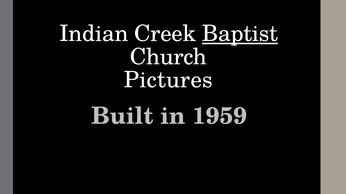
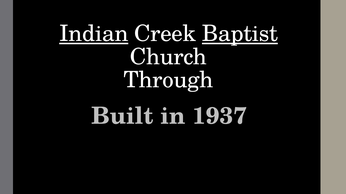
Indian underline: none -> present
Pictures: Pictures -> Through
1959: 1959 -> 1937
